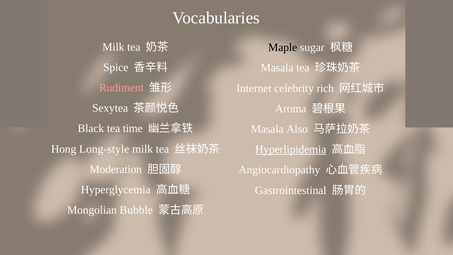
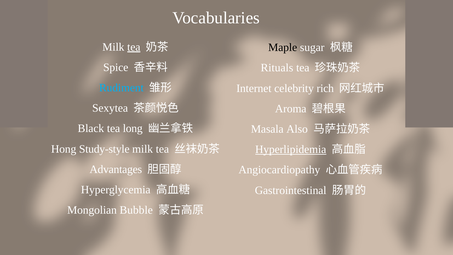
tea at (134, 47) underline: none -> present
Masala at (277, 68): Masala -> Rituals
Rudiment colour: pink -> light blue
time: time -> long
Long-style: Long-style -> Study-style
Moderation: Moderation -> Advantages
